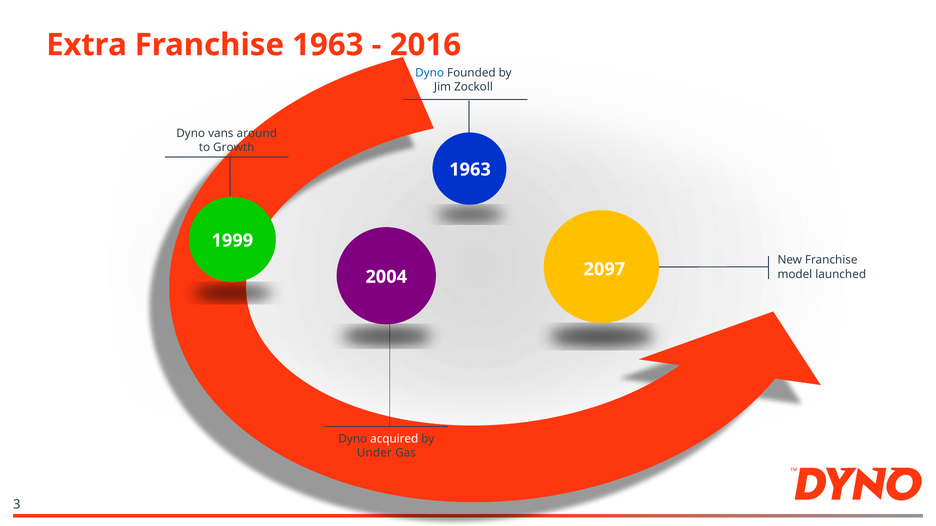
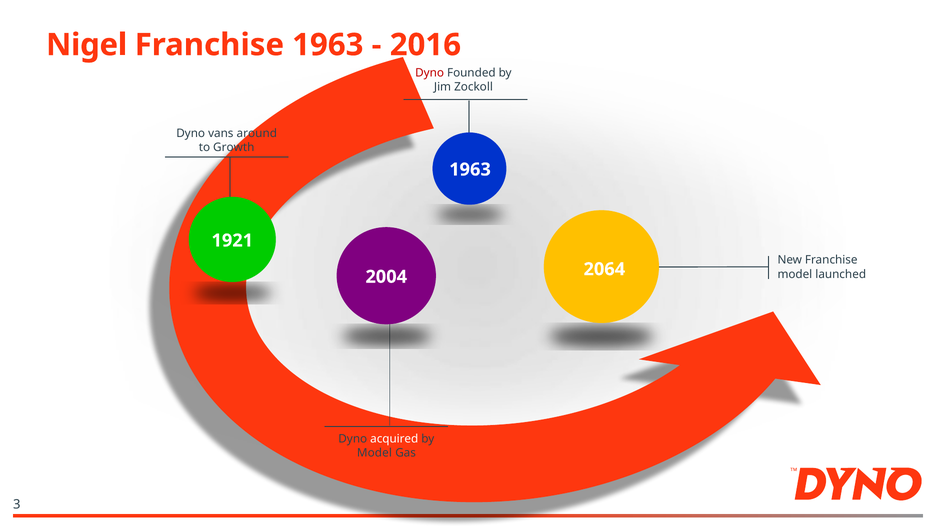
Extra: Extra -> Nigel
Dyno at (430, 73) colour: blue -> red
1999: 1999 -> 1921
2097: 2097 -> 2064
Under at (374, 454): Under -> Model
